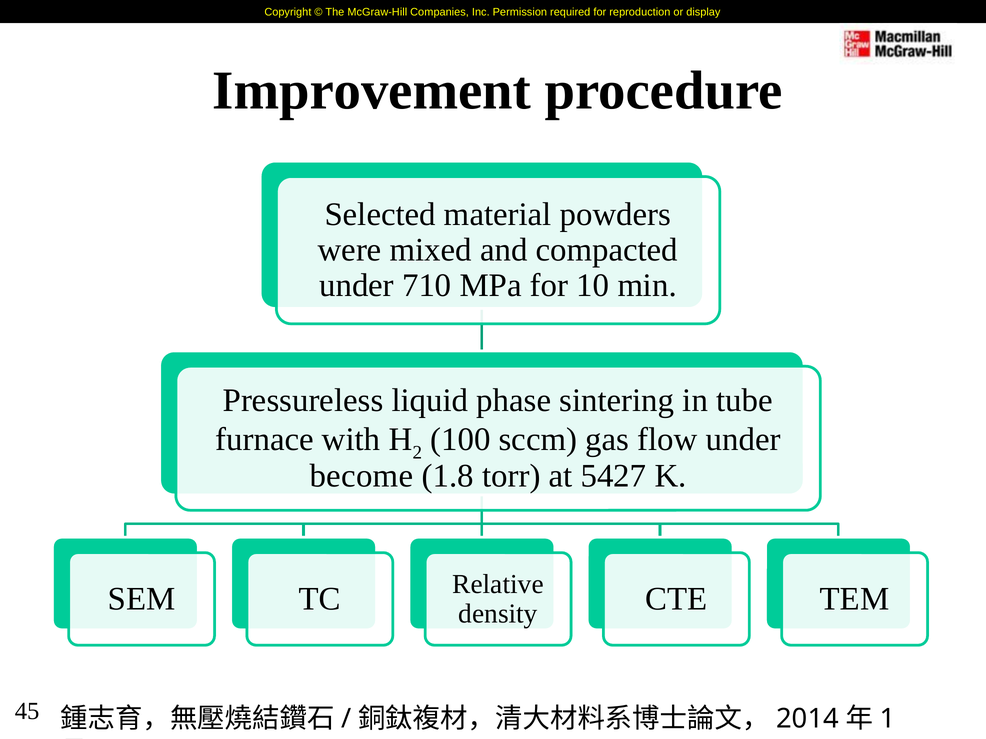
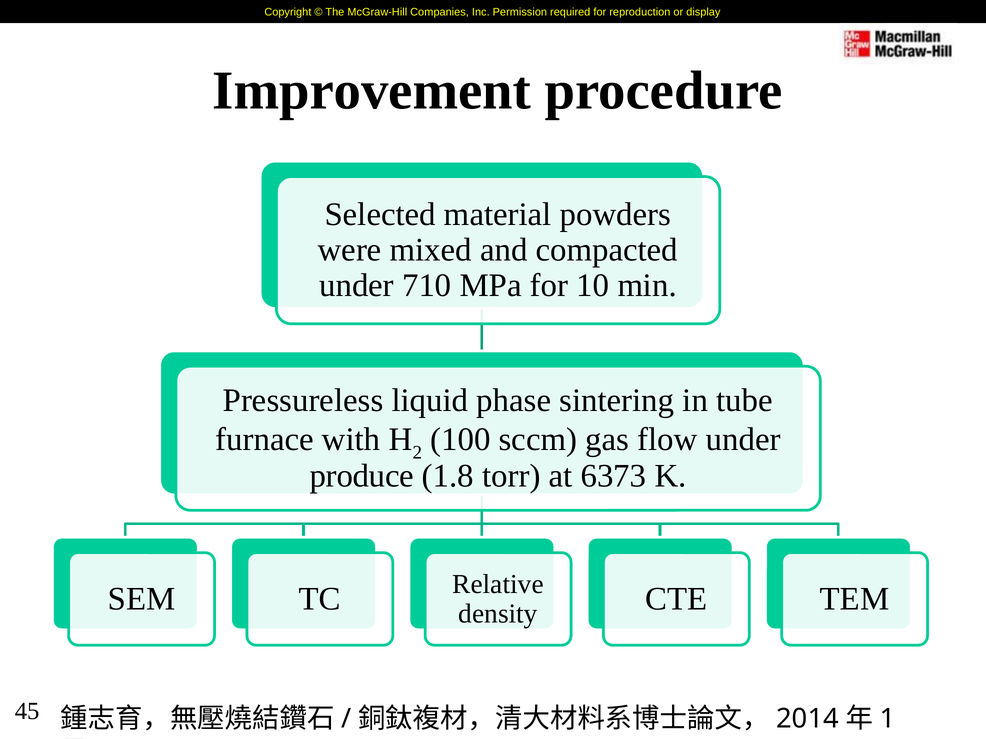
become: become -> produce
5427: 5427 -> 6373
